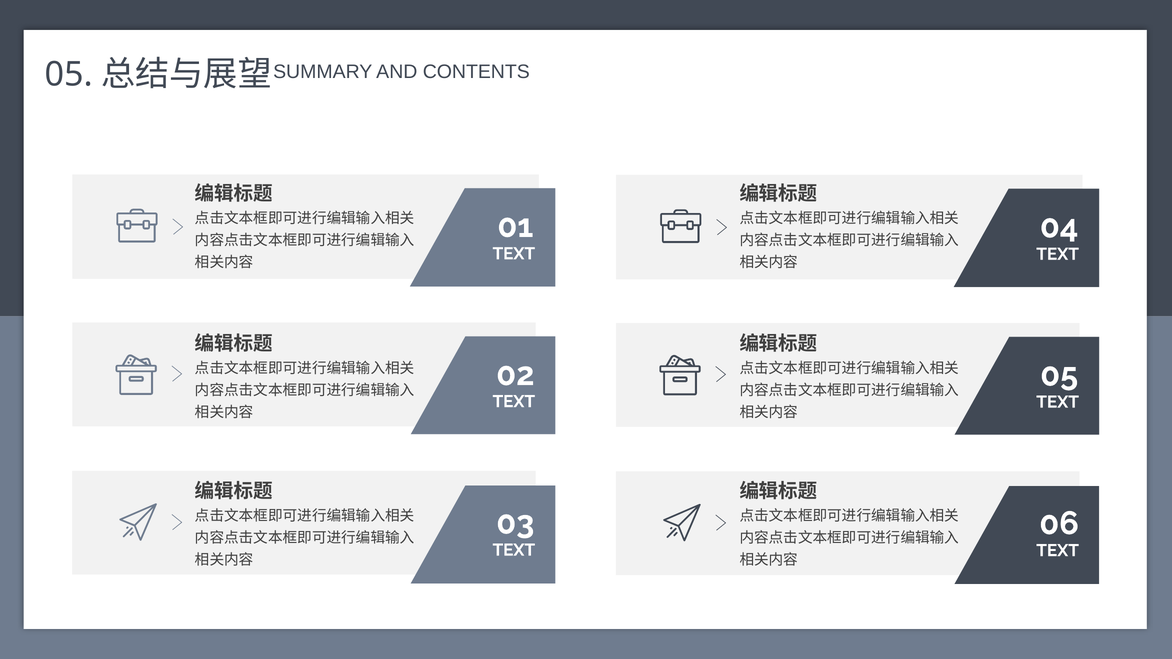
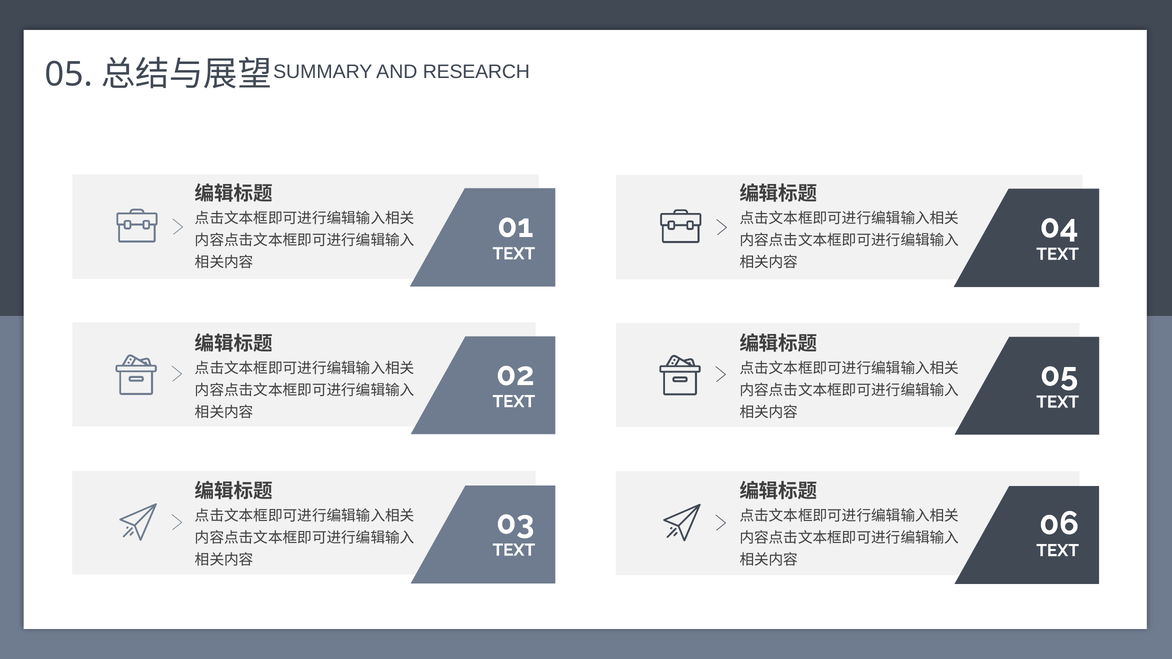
CONTENTS: CONTENTS -> RESEARCH
